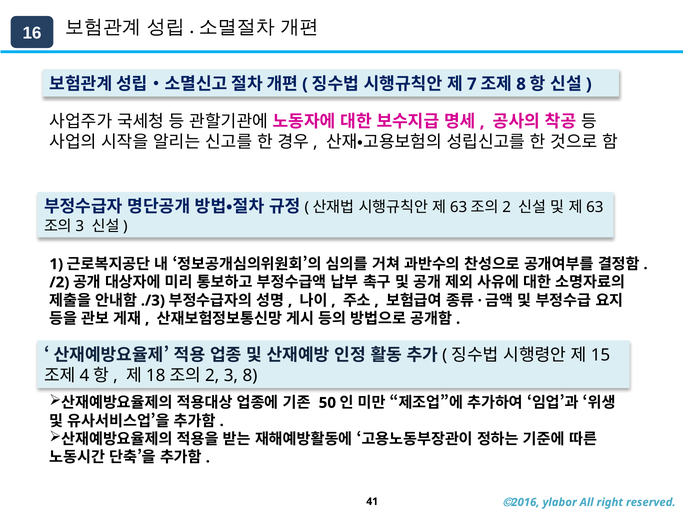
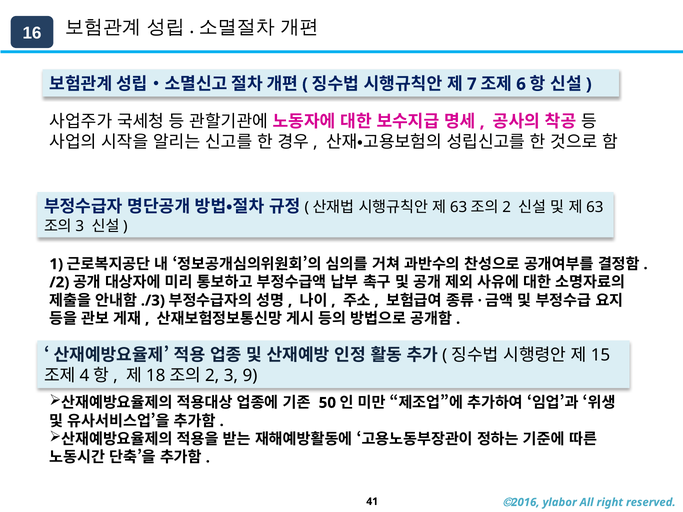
8 at (521, 84): 8 -> 6
3 8: 8 -> 9
